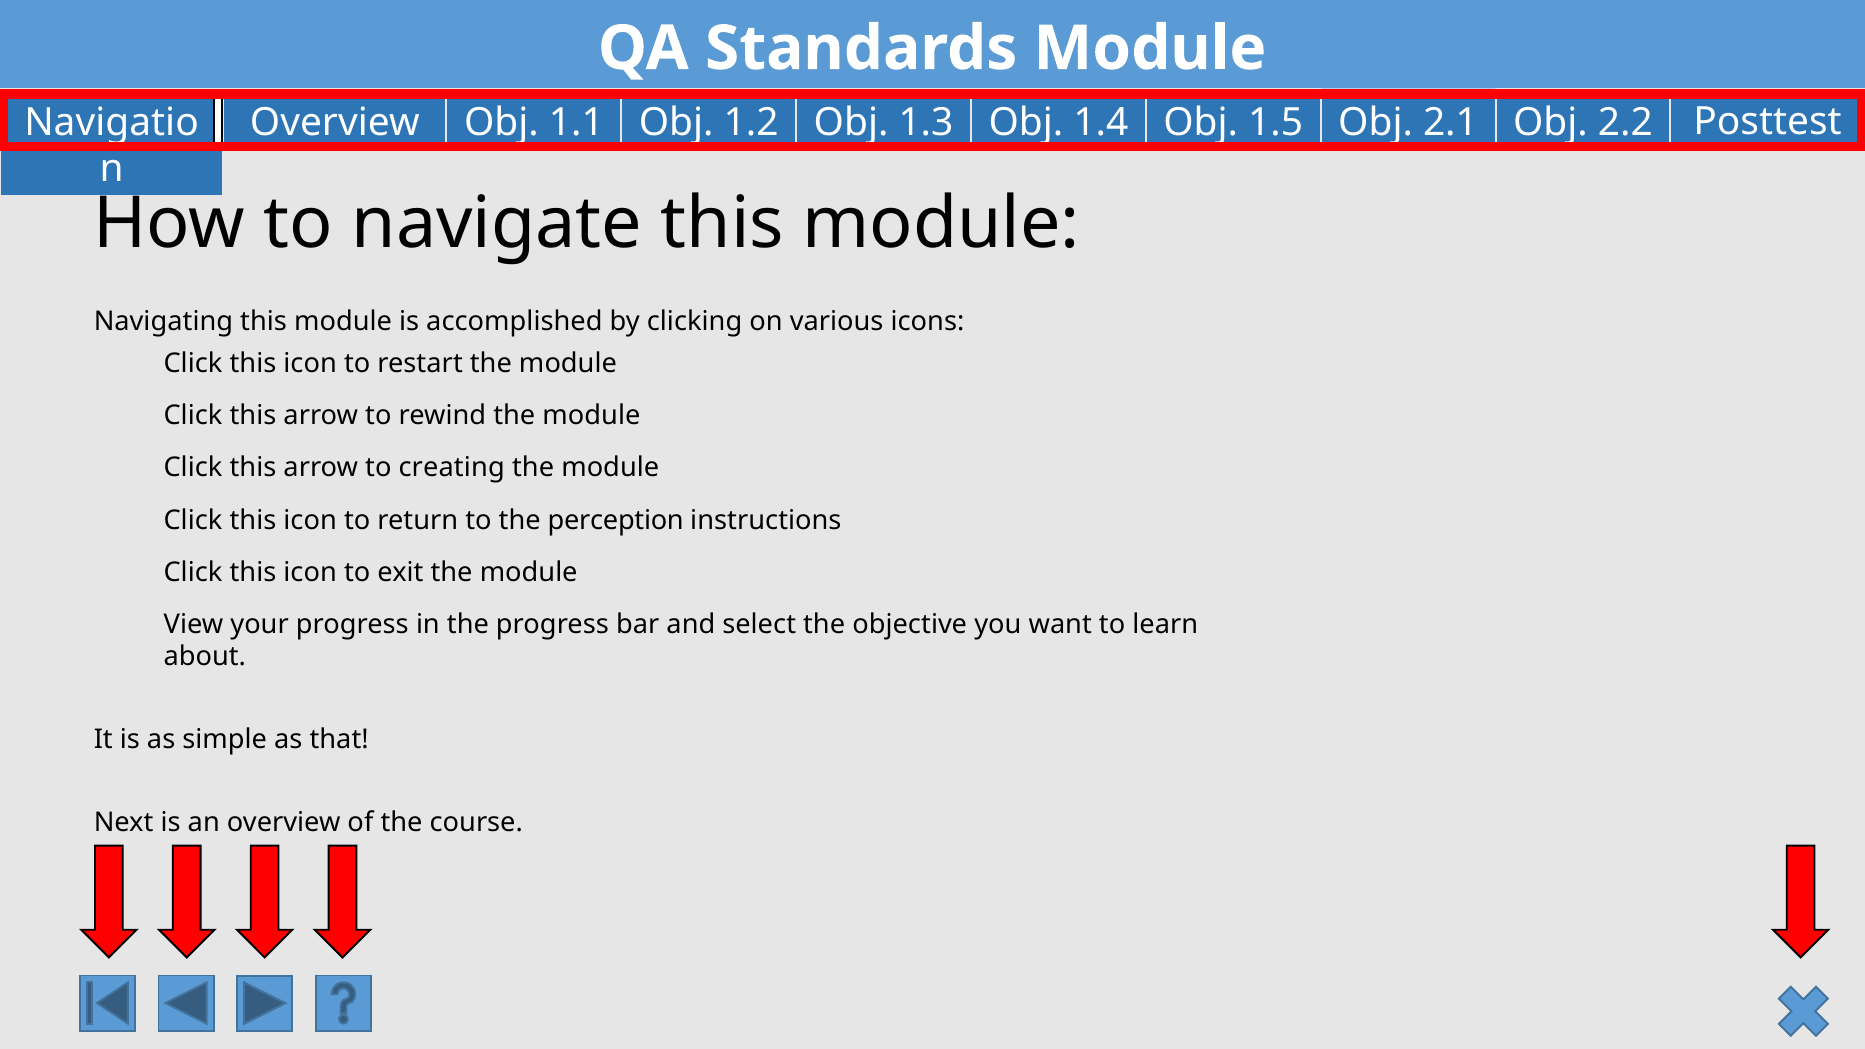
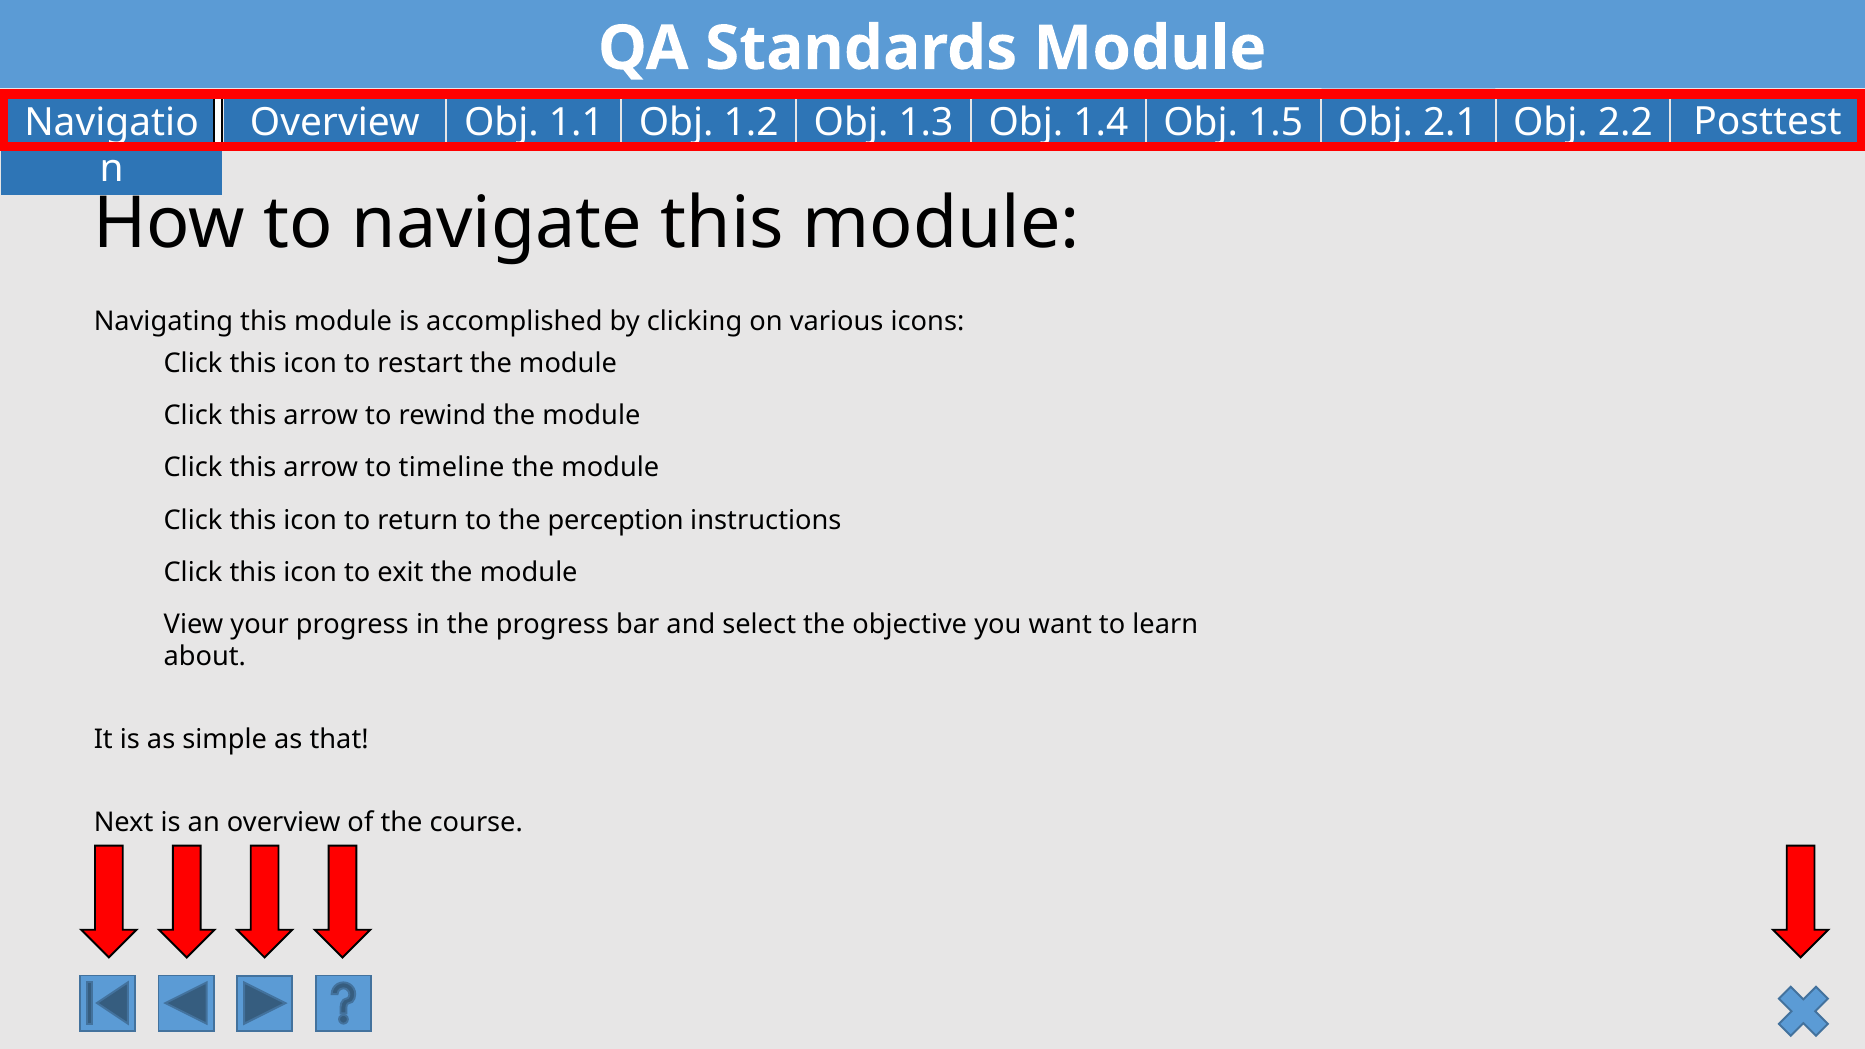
creating: creating -> timeline
